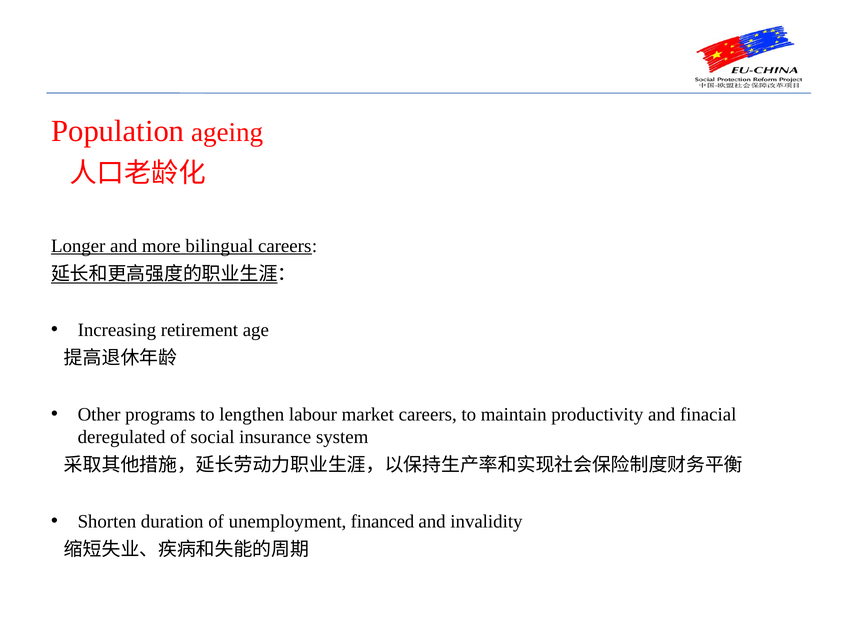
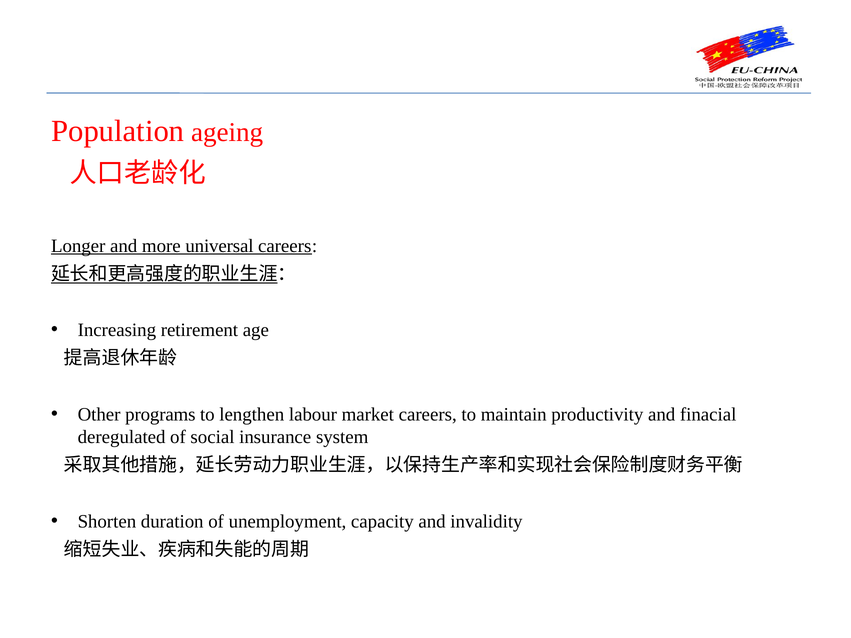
bilingual: bilingual -> universal
financed: financed -> capacity
